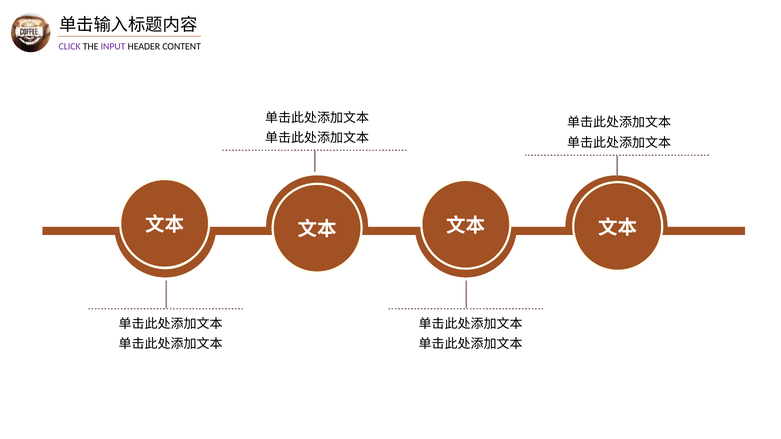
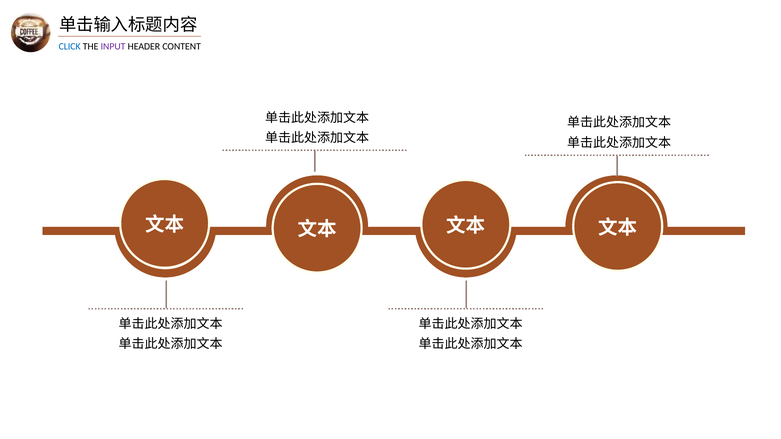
CLICK colour: purple -> blue
